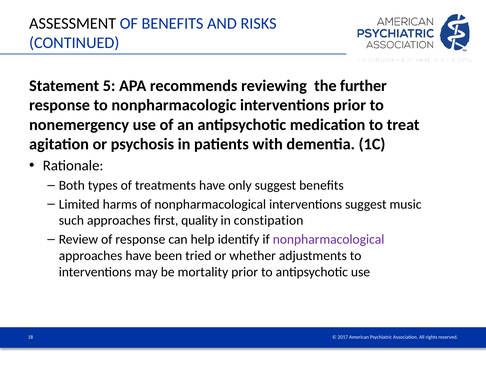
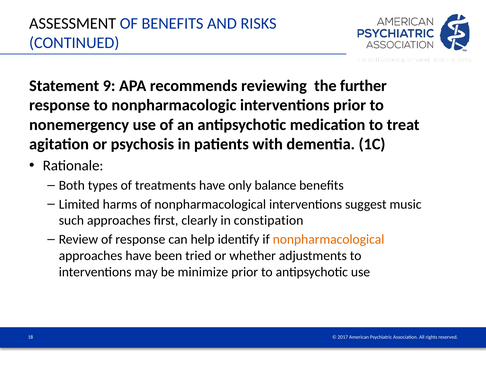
5: 5 -> 9
only suggest: suggest -> balance
quality: quality -> clearly
nonpharmacological at (329, 239) colour: purple -> orange
mortality: mortality -> minimize
